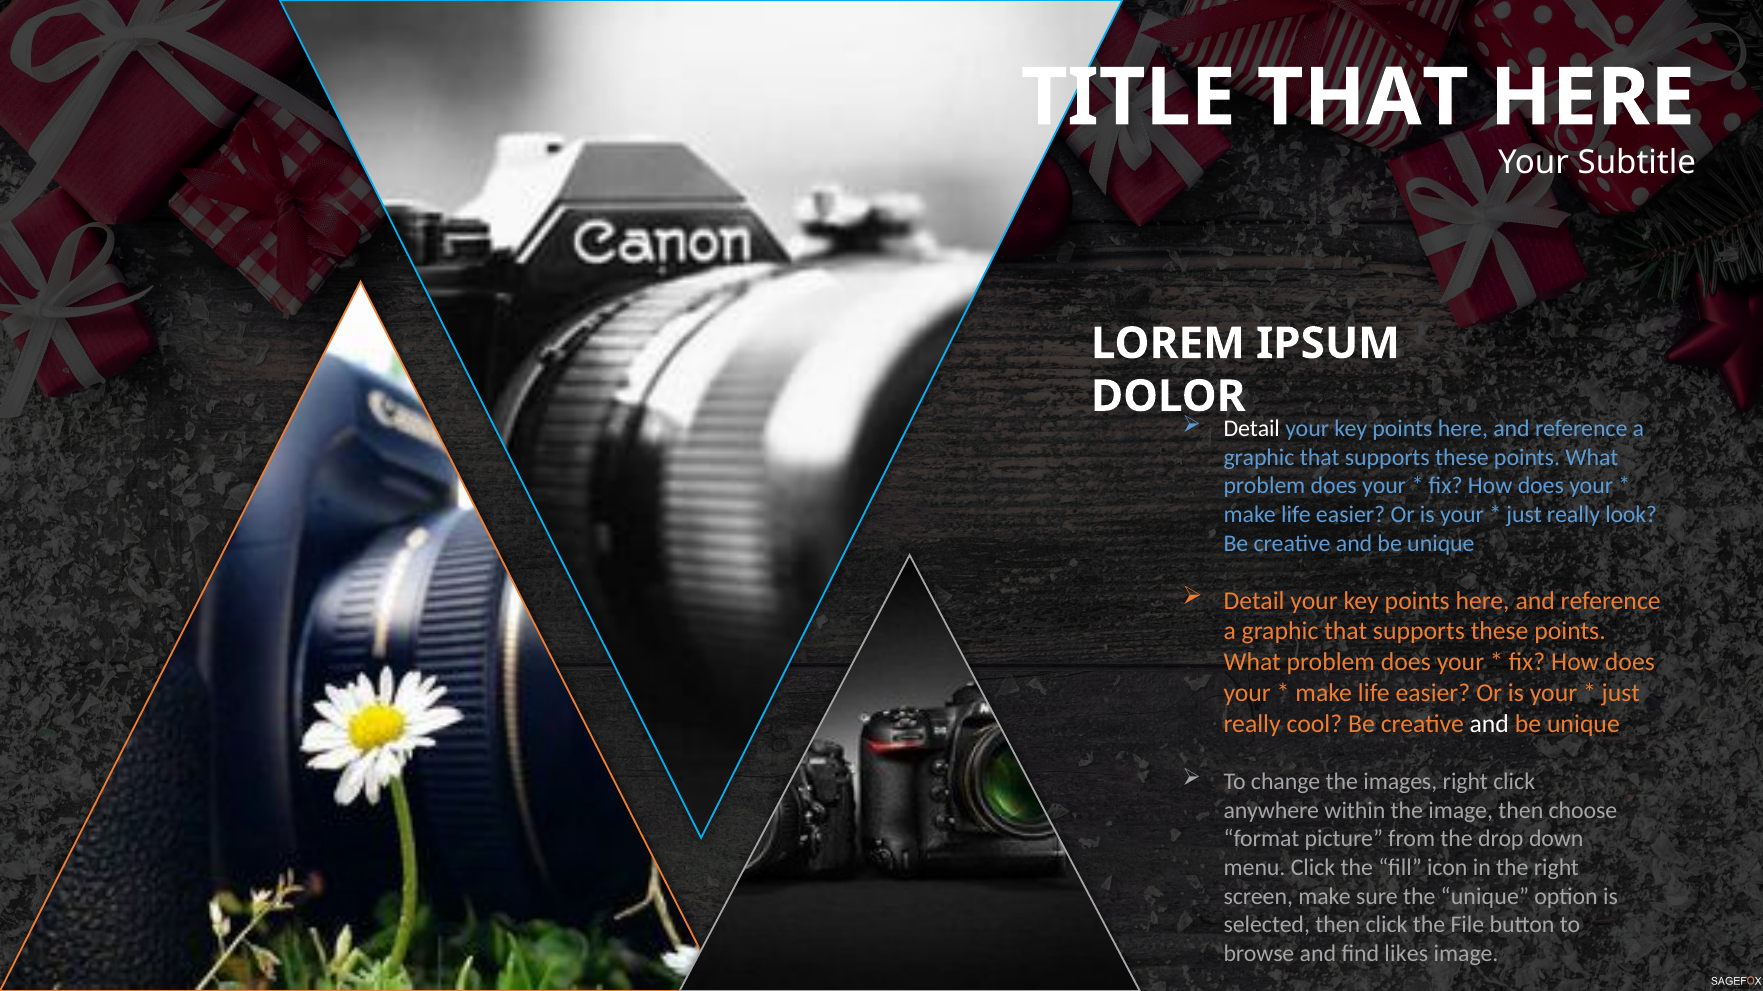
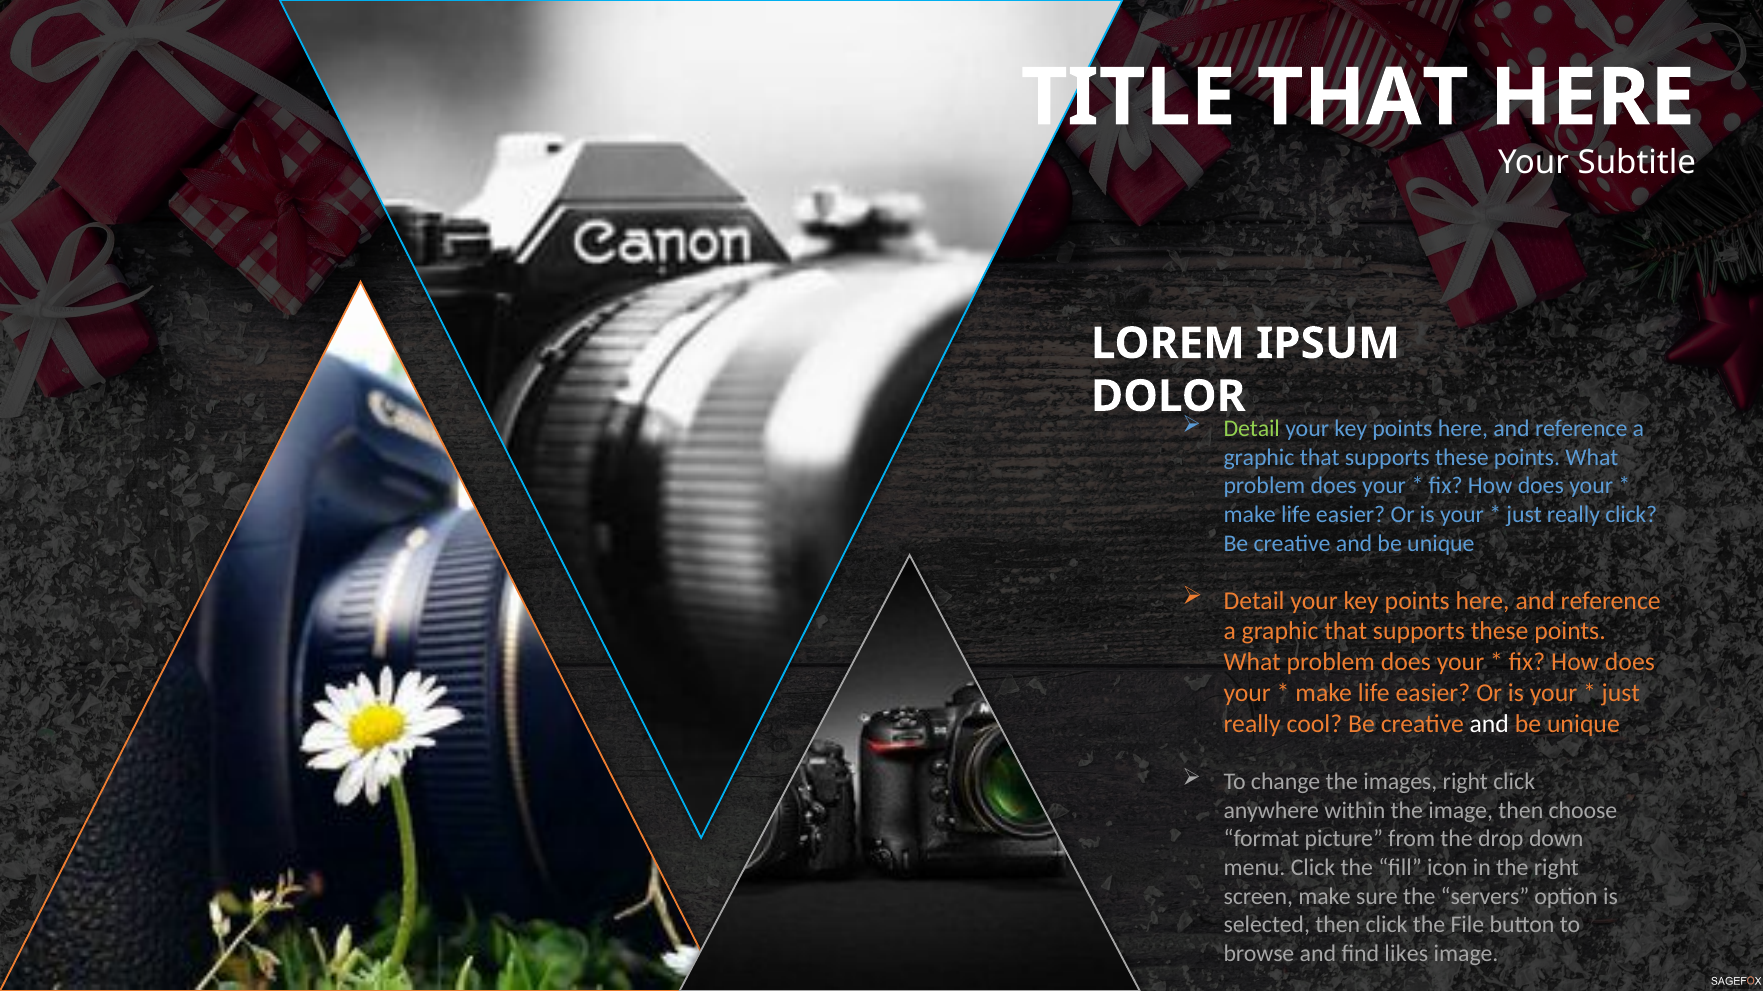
Detail at (1252, 429) colour: white -> light green
really look: look -> click
the unique: unique -> servers
